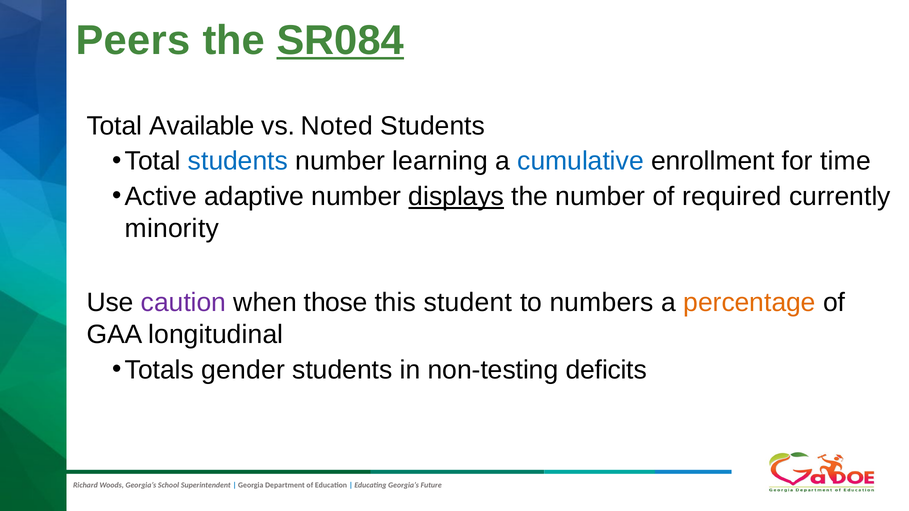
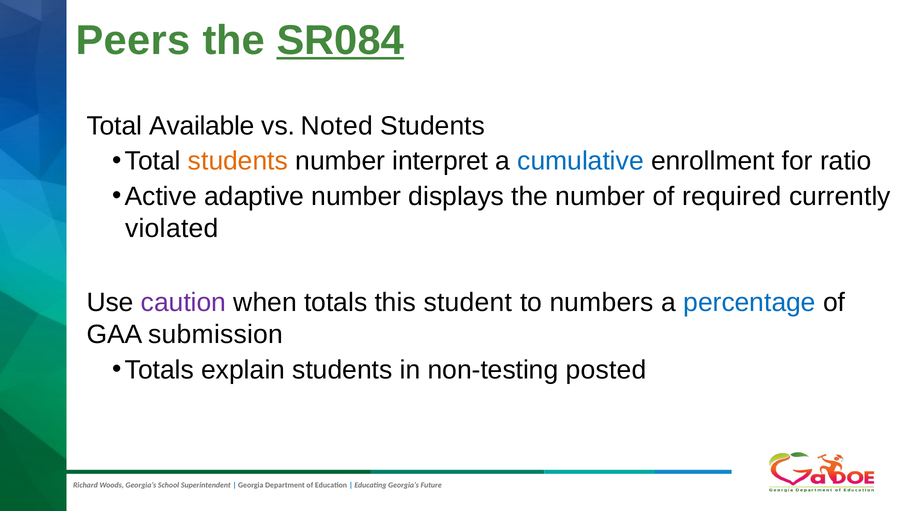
students at (238, 161) colour: blue -> orange
learning: learning -> interpret
time: time -> ratio
displays underline: present -> none
minority: minority -> violated
when those: those -> totals
percentage colour: orange -> blue
longitudinal: longitudinal -> submission
gender: gender -> explain
deficits: deficits -> posted
